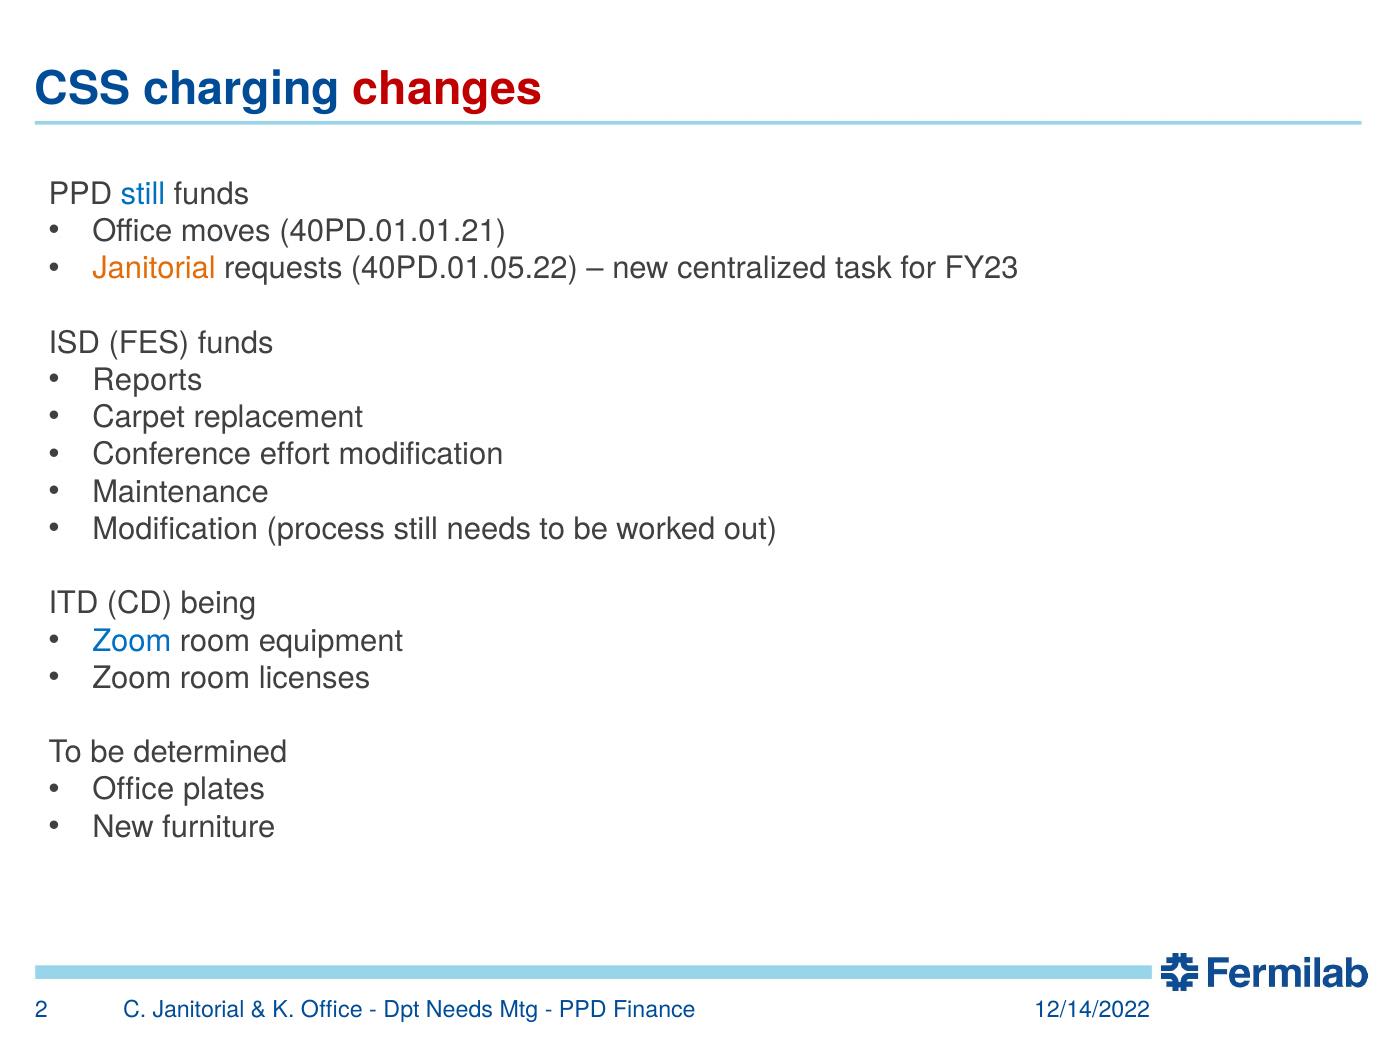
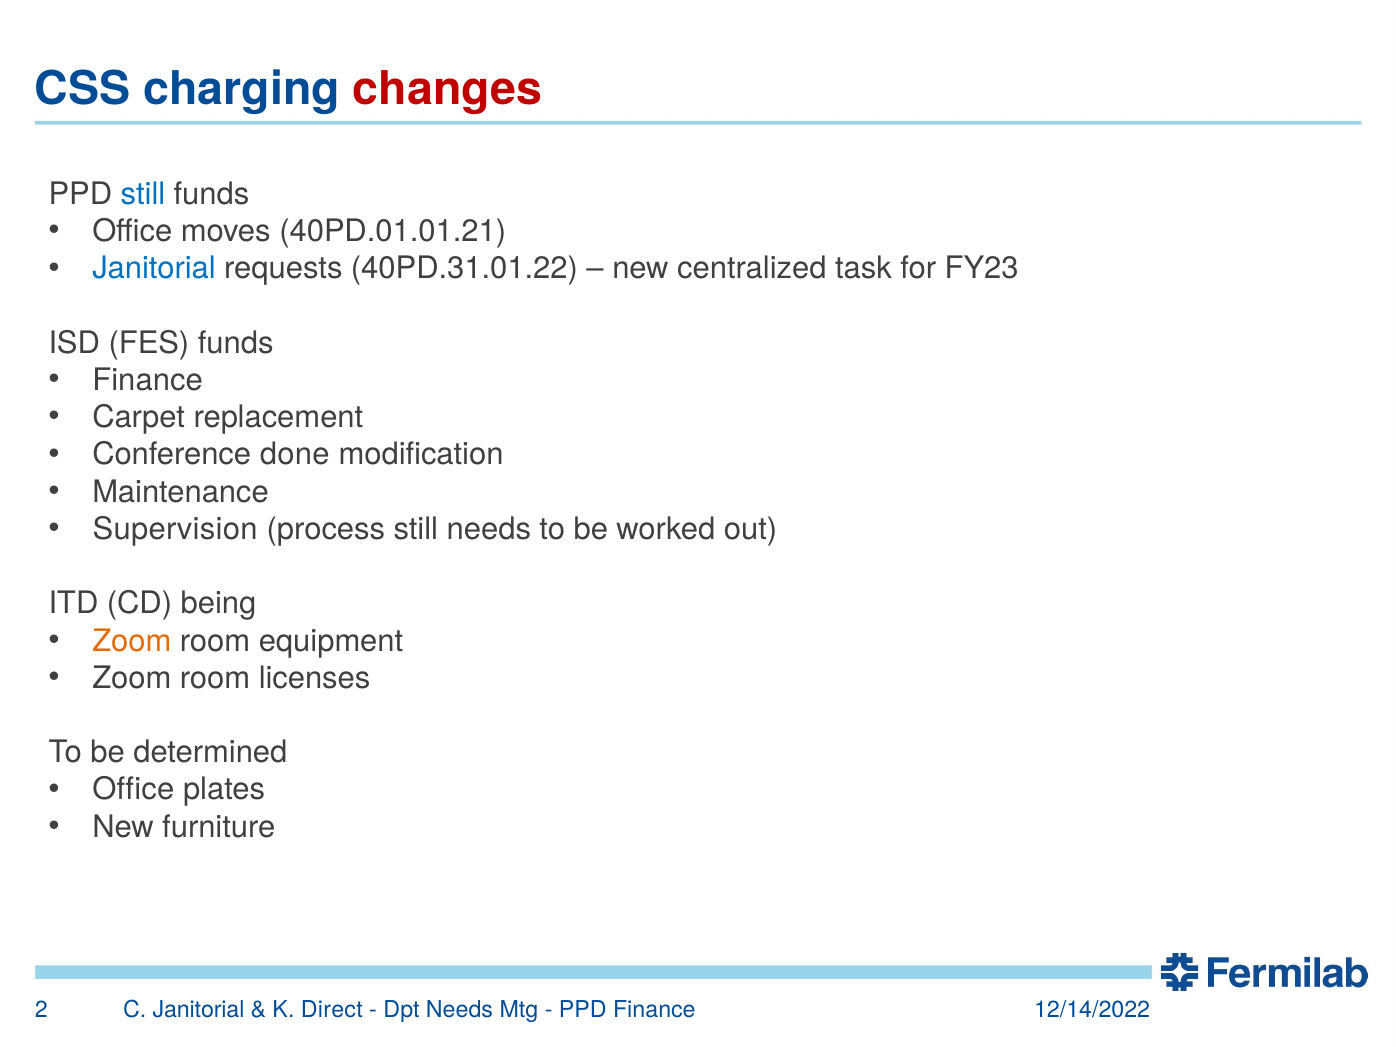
Janitorial at (154, 269) colour: orange -> blue
40PD.01.05.22: 40PD.01.05.22 -> 40PD.31.01.22
Reports at (147, 380): Reports -> Finance
effort: effort -> done
Modification at (175, 529): Modification -> Supervision
Zoom at (132, 641) colour: blue -> orange
K Office: Office -> Direct
